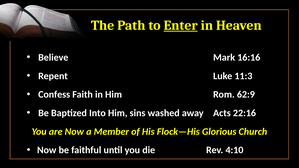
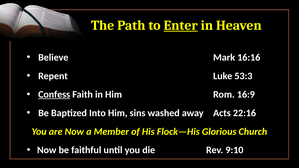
11:3: 11:3 -> 53:3
Confess underline: none -> present
62:9: 62:9 -> 16:9
4:10: 4:10 -> 9:10
